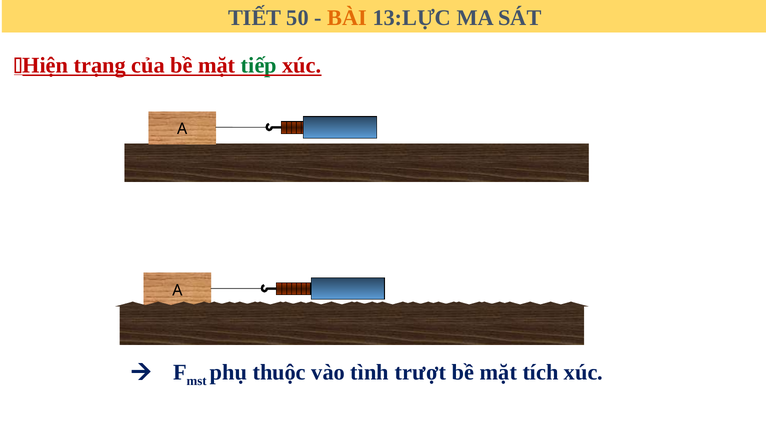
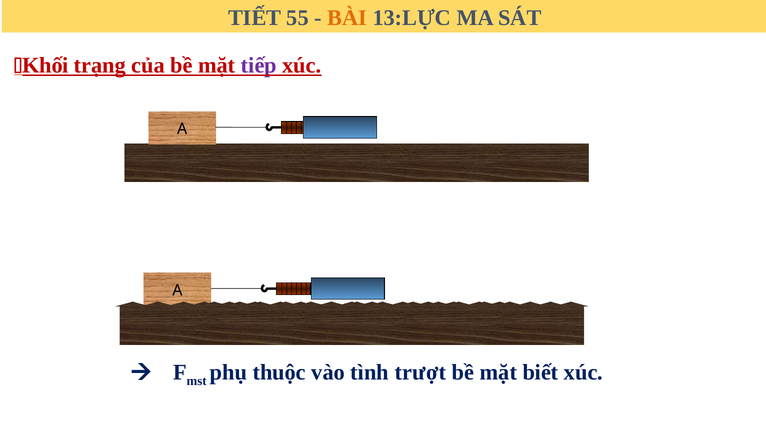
50: 50 -> 55
Hiện: Hiện -> Khối
tiếp colour: green -> purple
tích: tích -> biết
